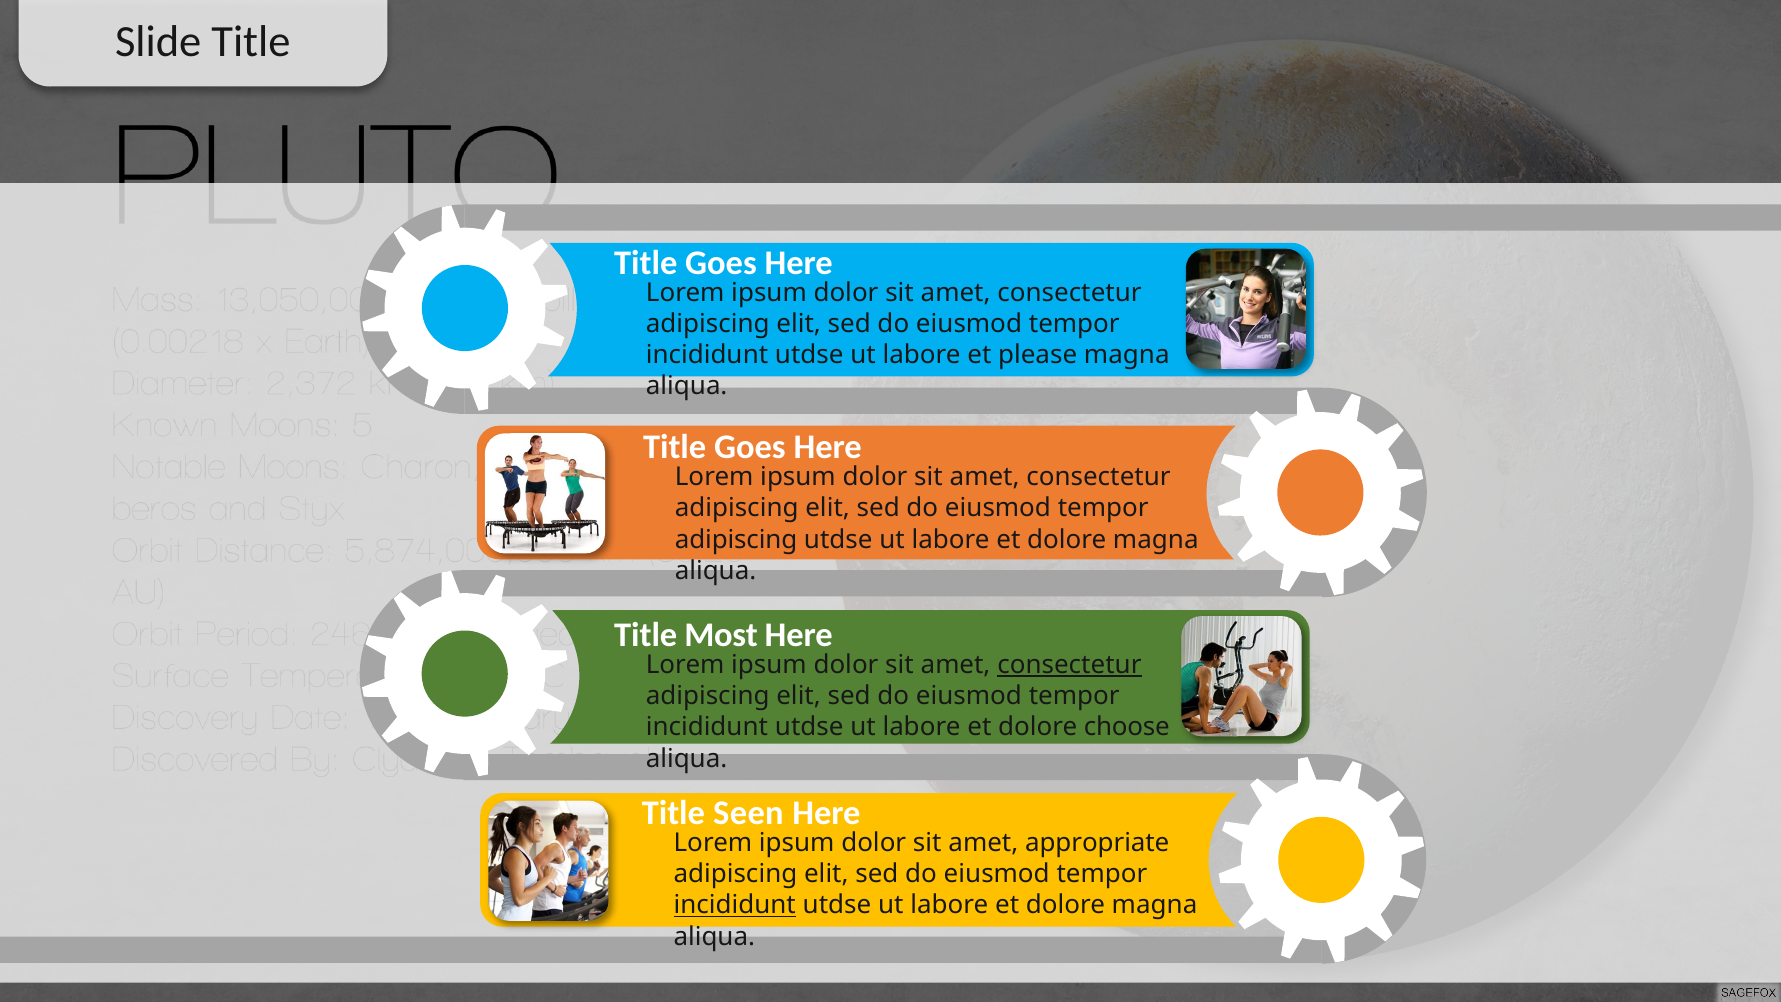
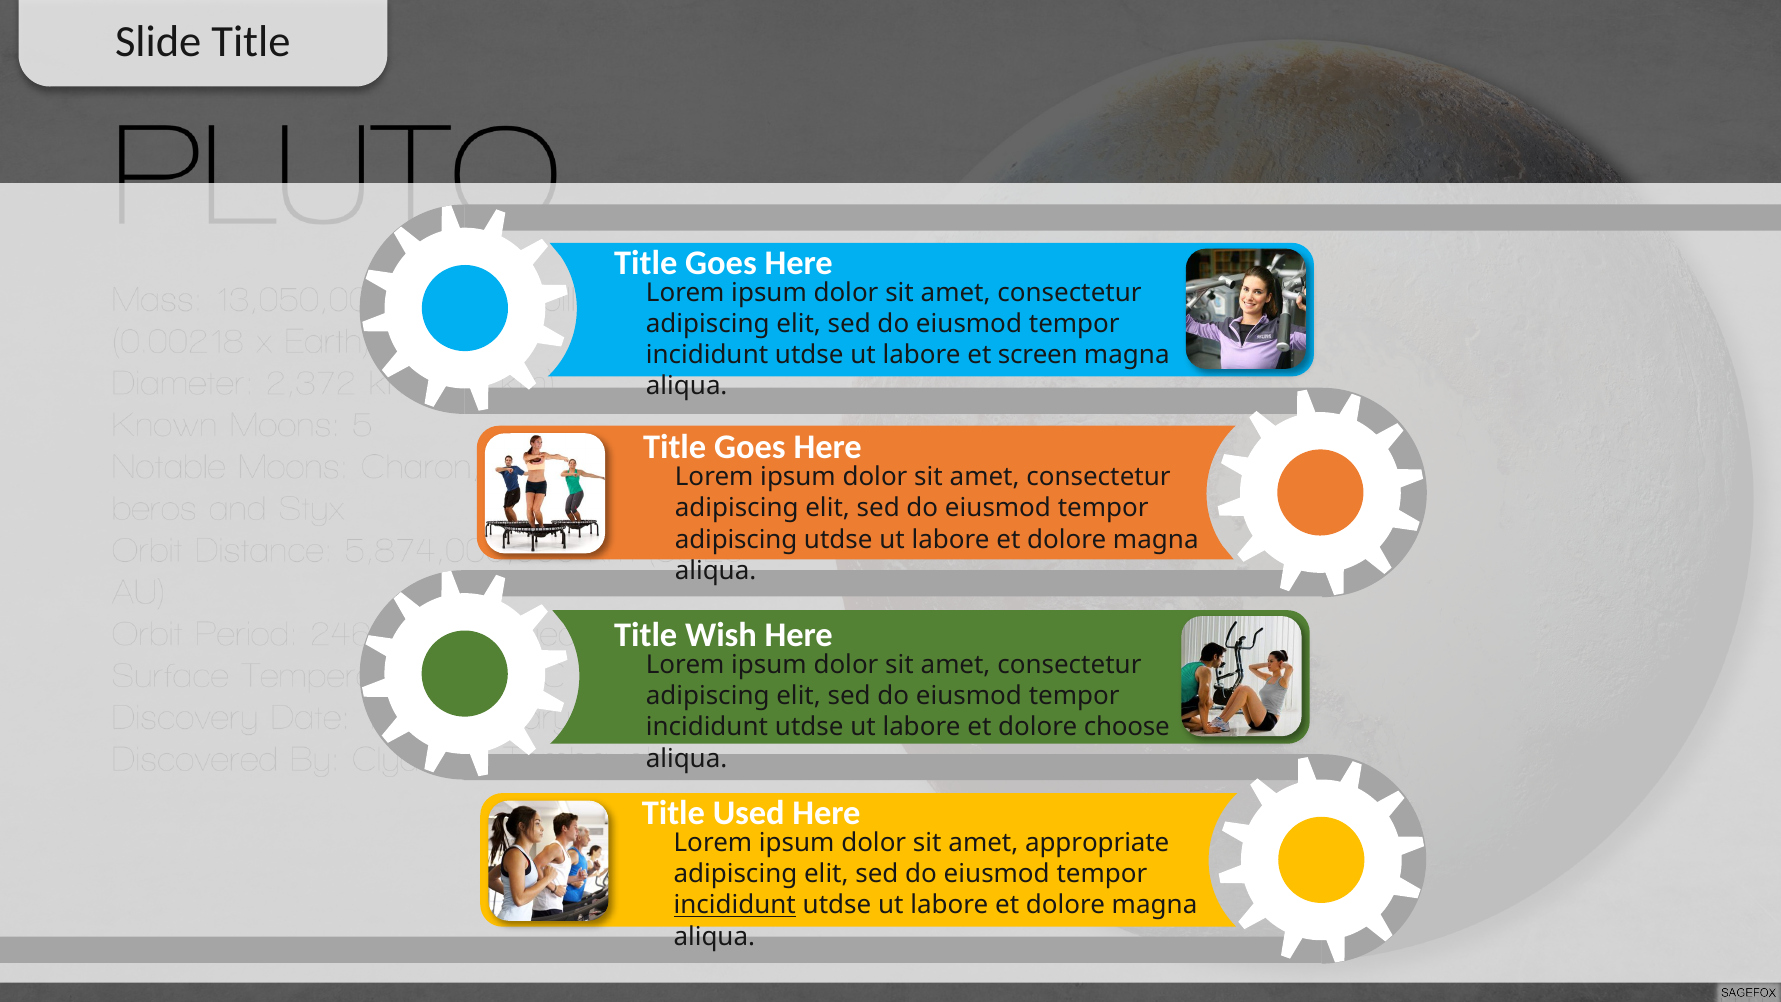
please: please -> screen
Most: Most -> Wish
consectetur at (1069, 665) underline: present -> none
Seen: Seen -> Used
